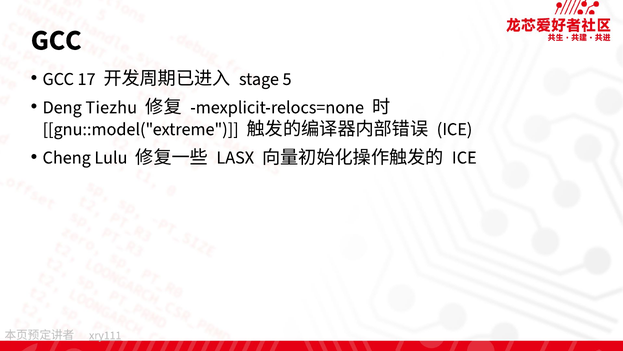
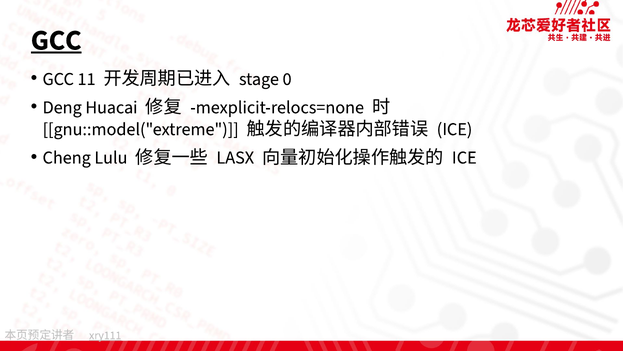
GCC at (56, 40) underline: none -> present
17: 17 -> 11
5: 5 -> 0
Tiezhu: Tiezhu -> Huacai
